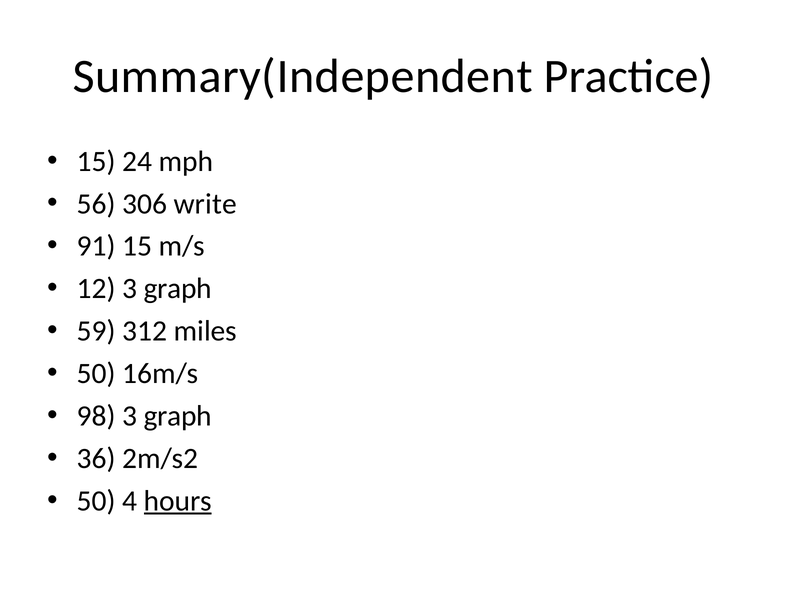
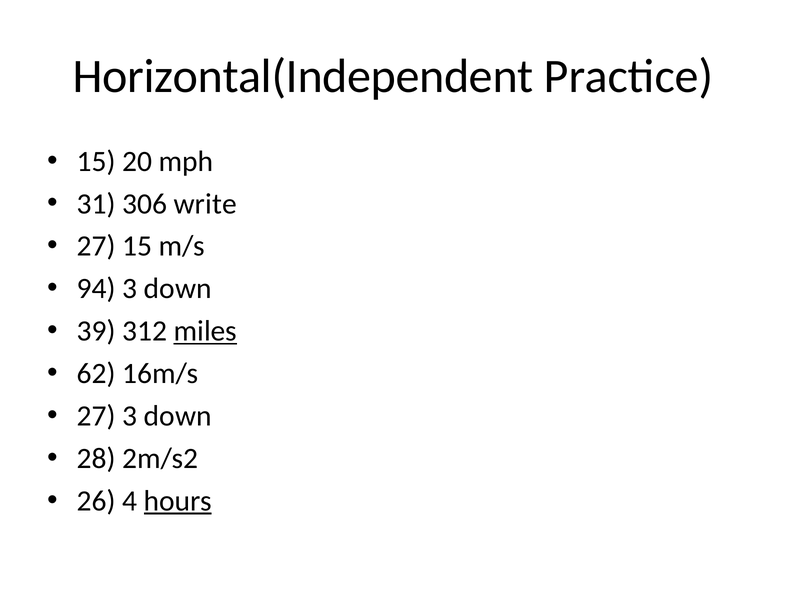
Summary(Independent: Summary(Independent -> Horizontal(Independent
24: 24 -> 20
56: 56 -> 31
91 at (96, 246): 91 -> 27
12: 12 -> 94
graph at (178, 289): graph -> down
59: 59 -> 39
miles underline: none -> present
50 at (96, 374): 50 -> 62
98 at (96, 416): 98 -> 27
graph at (178, 416): graph -> down
36: 36 -> 28
50 at (96, 501): 50 -> 26
